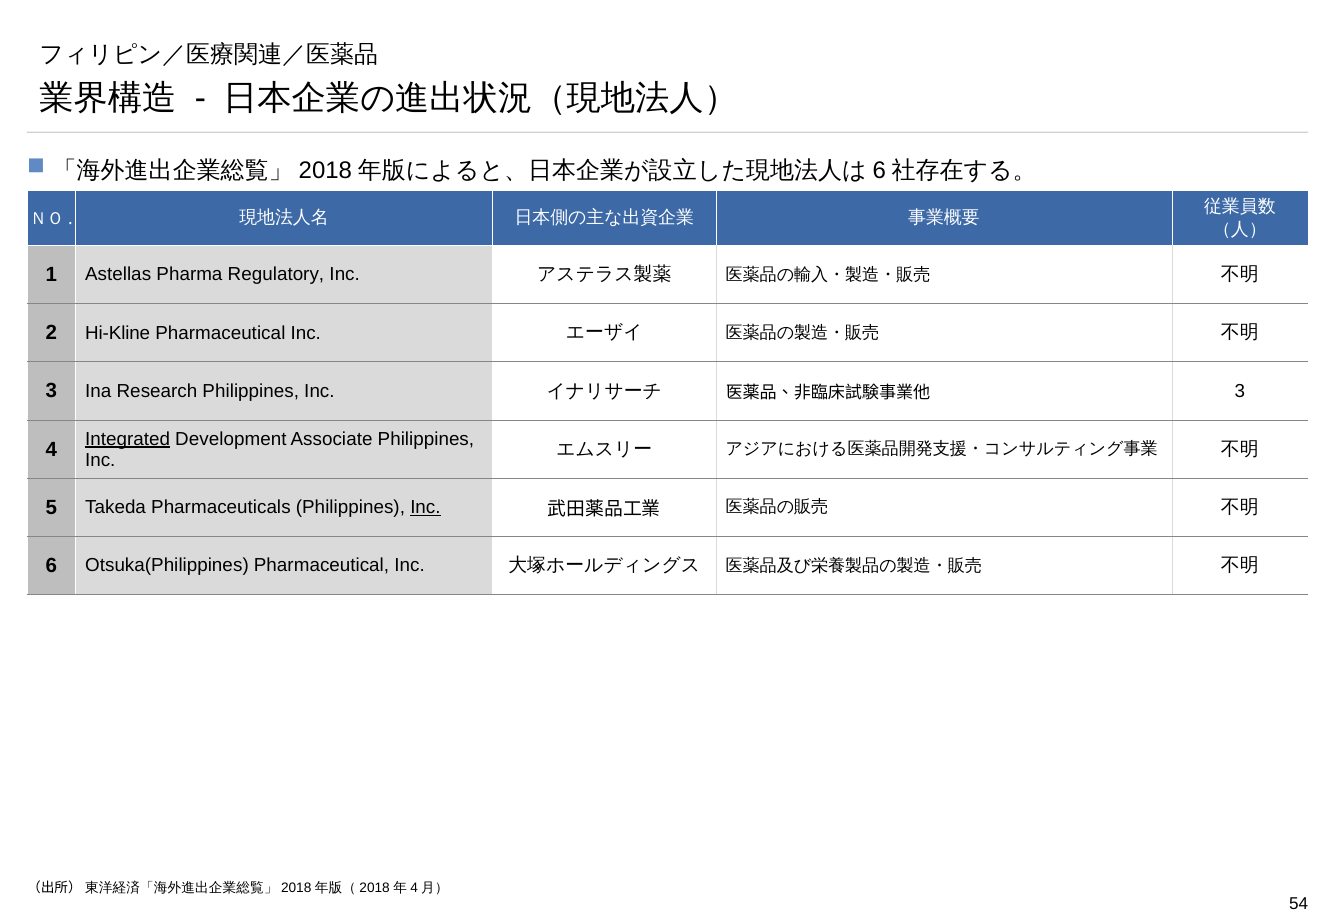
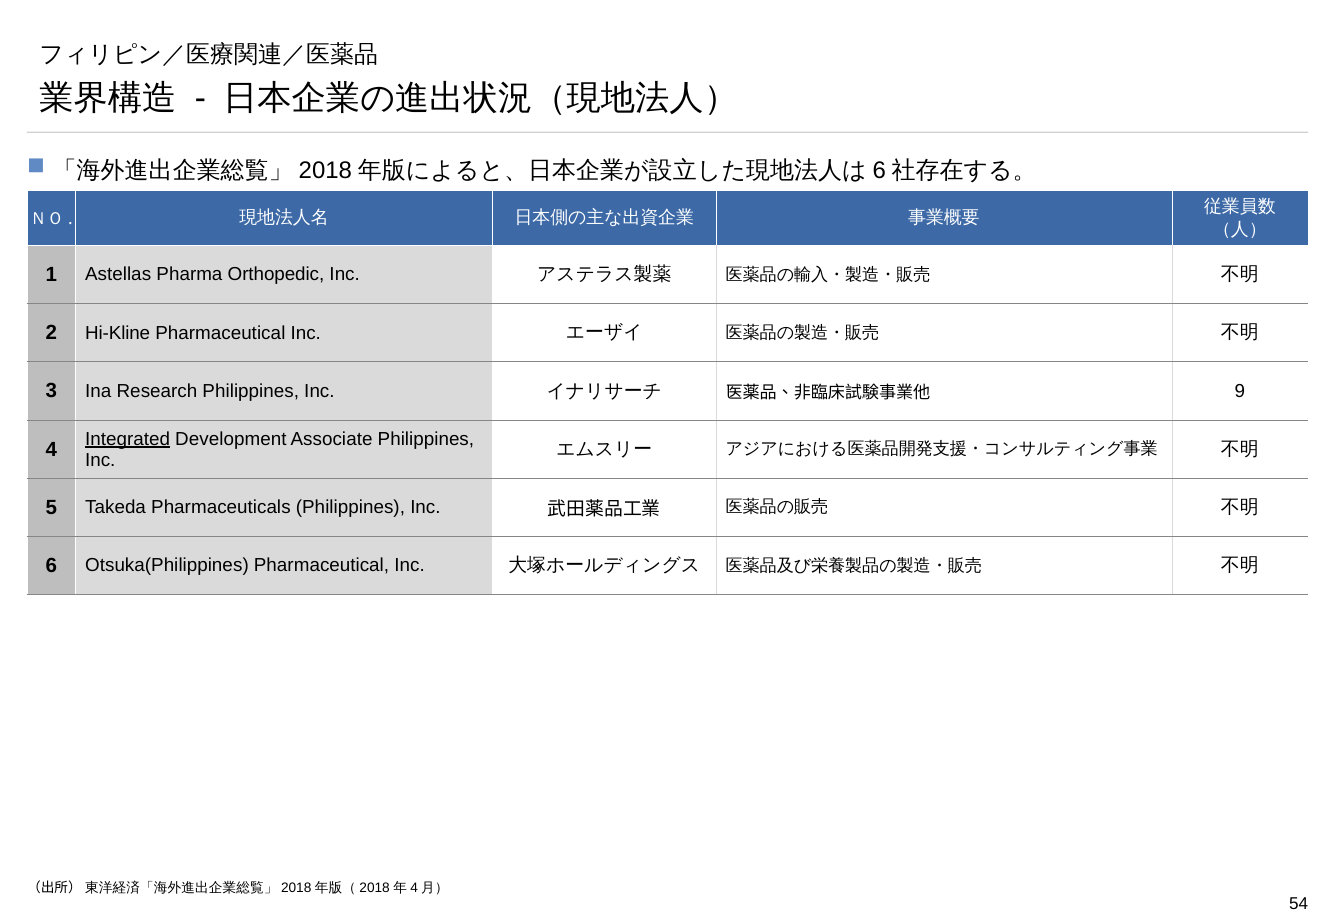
Regulatory: Regulatory -> Orthopedic
3 at (1240, 391): 3 -> 9
Inc at (425, 508) underline: present -> none
